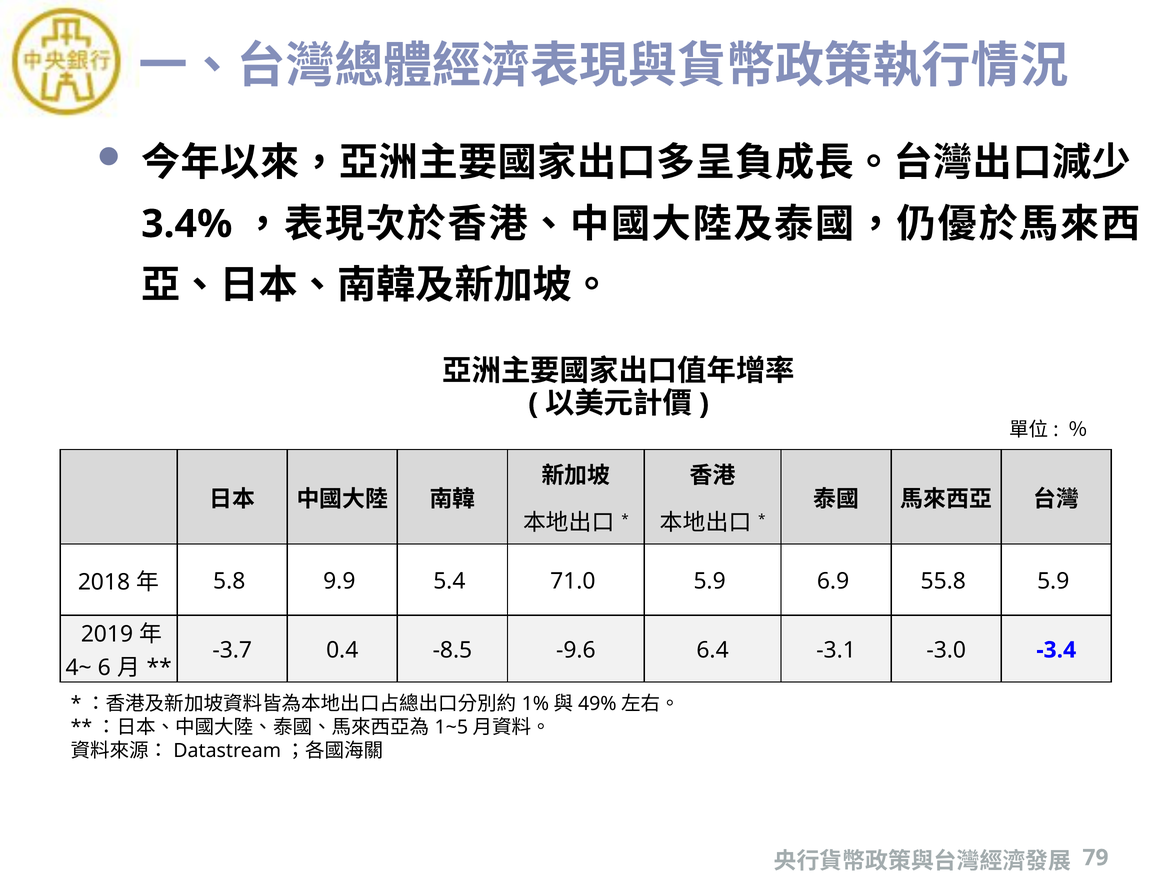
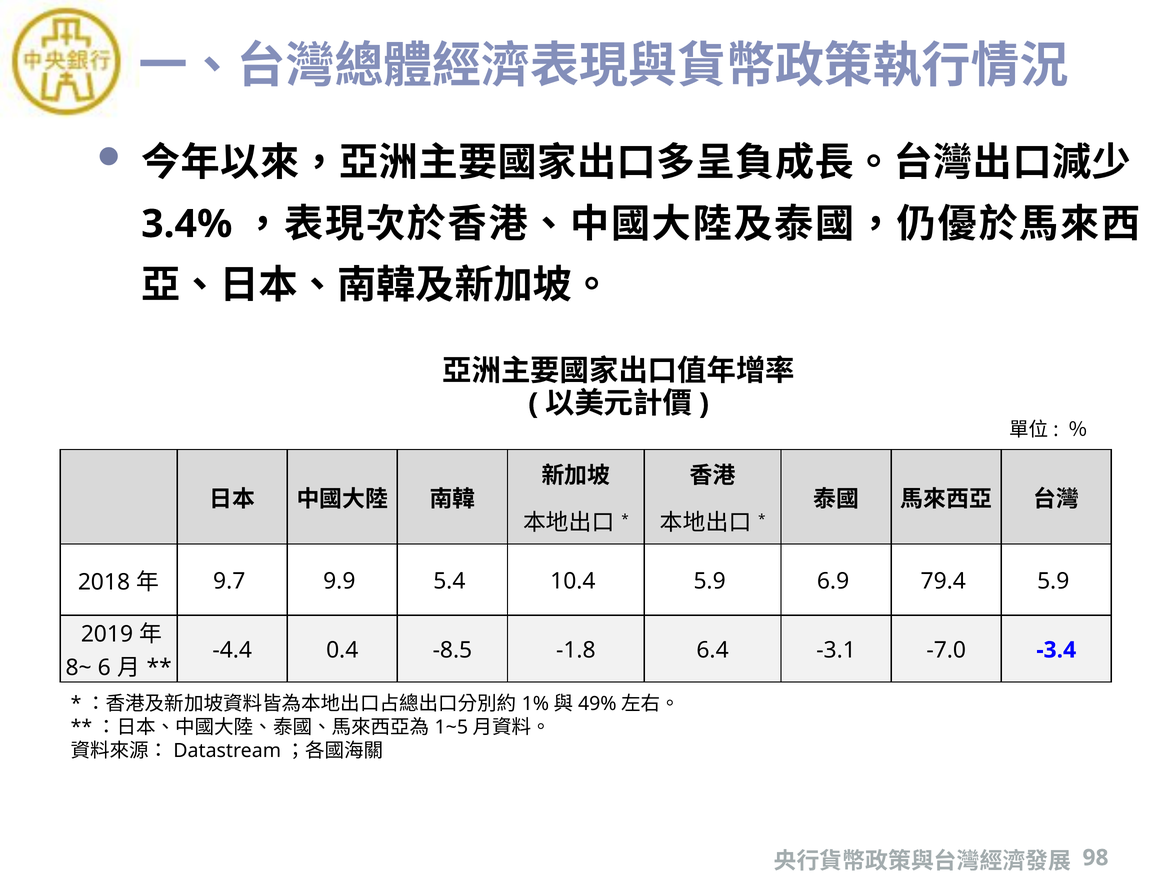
5.8: 5.8 -> 9.7
71.0: 71.0 -> 10.4
55.8: 55.8 -> 79.4
-3.7: -3.7 -> -4.4
-9.6: -9.6 -> -1.8
-3.0: -3.0 -> -7.0
4~: 4~ -> 8~
79: 79 -> 98
